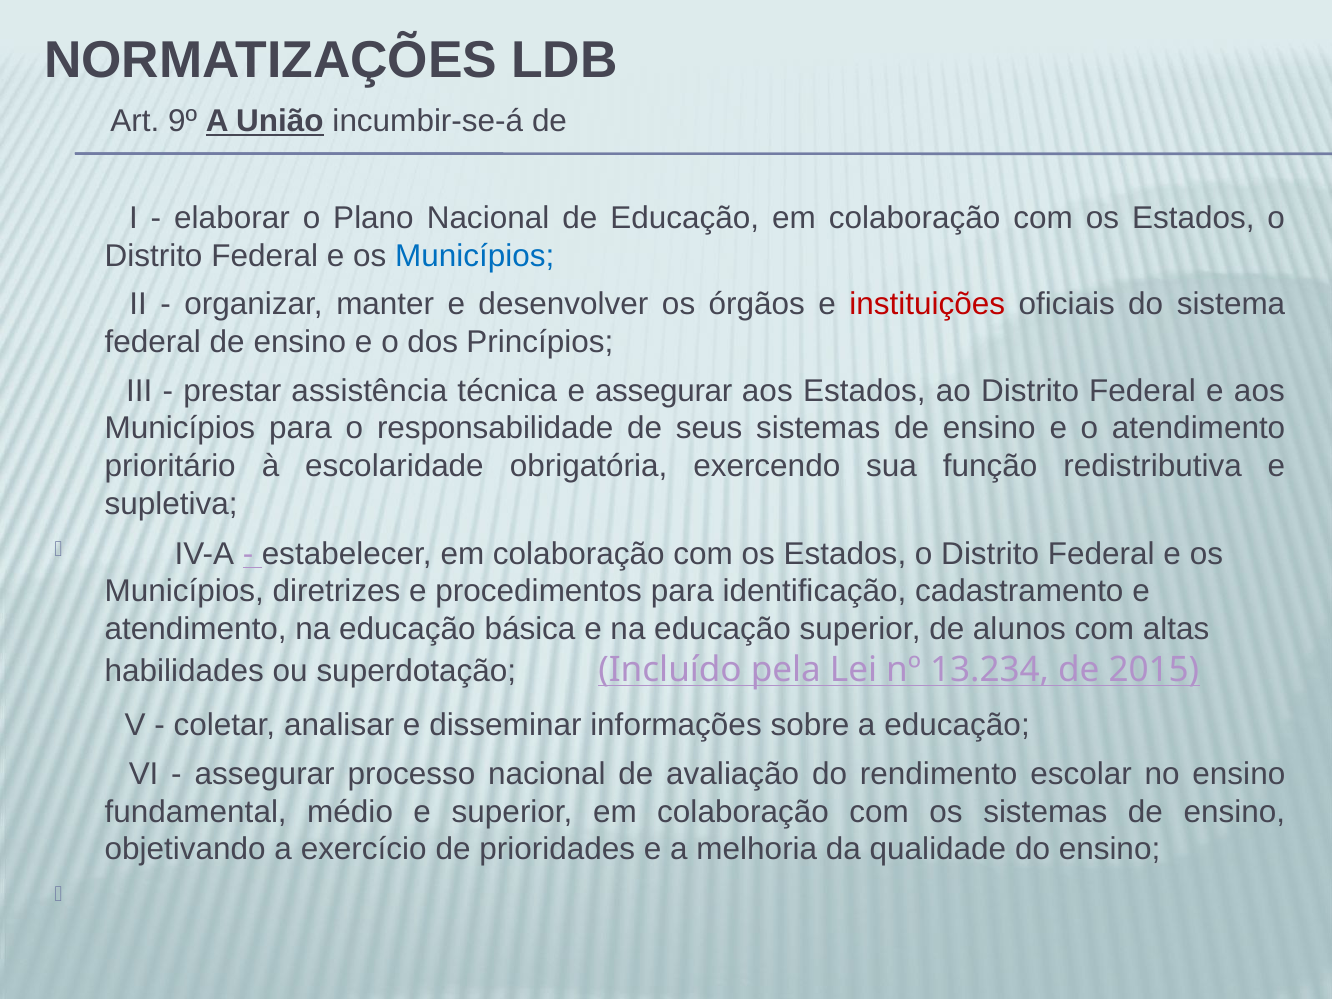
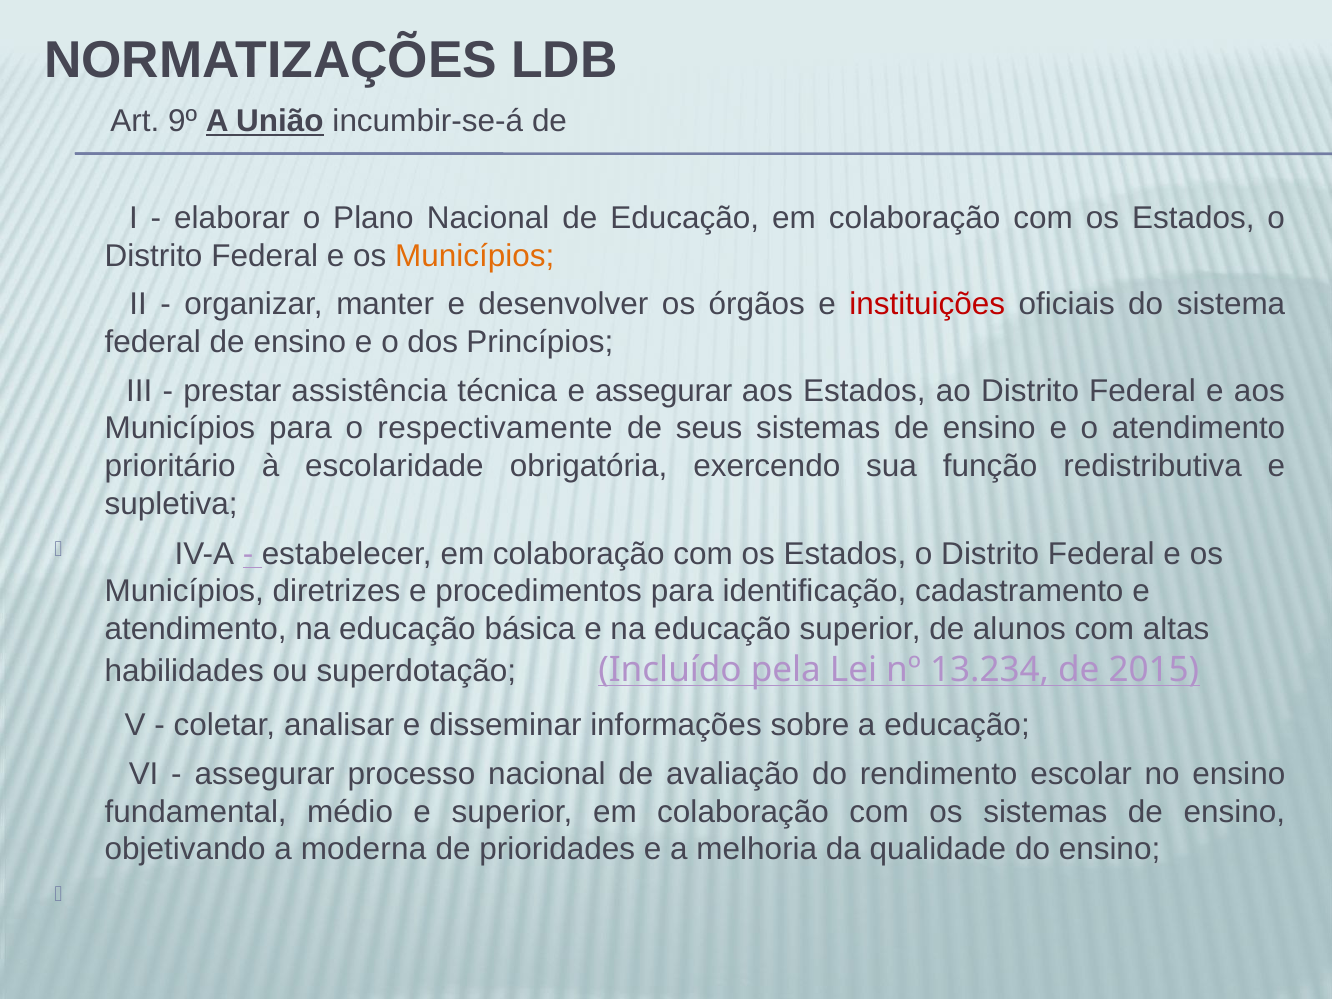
Municípios at (475, 256) colour: blue -> orange
responsabilidade: responsabilidade -> respectivamente
exercício: exercício -> moderna
